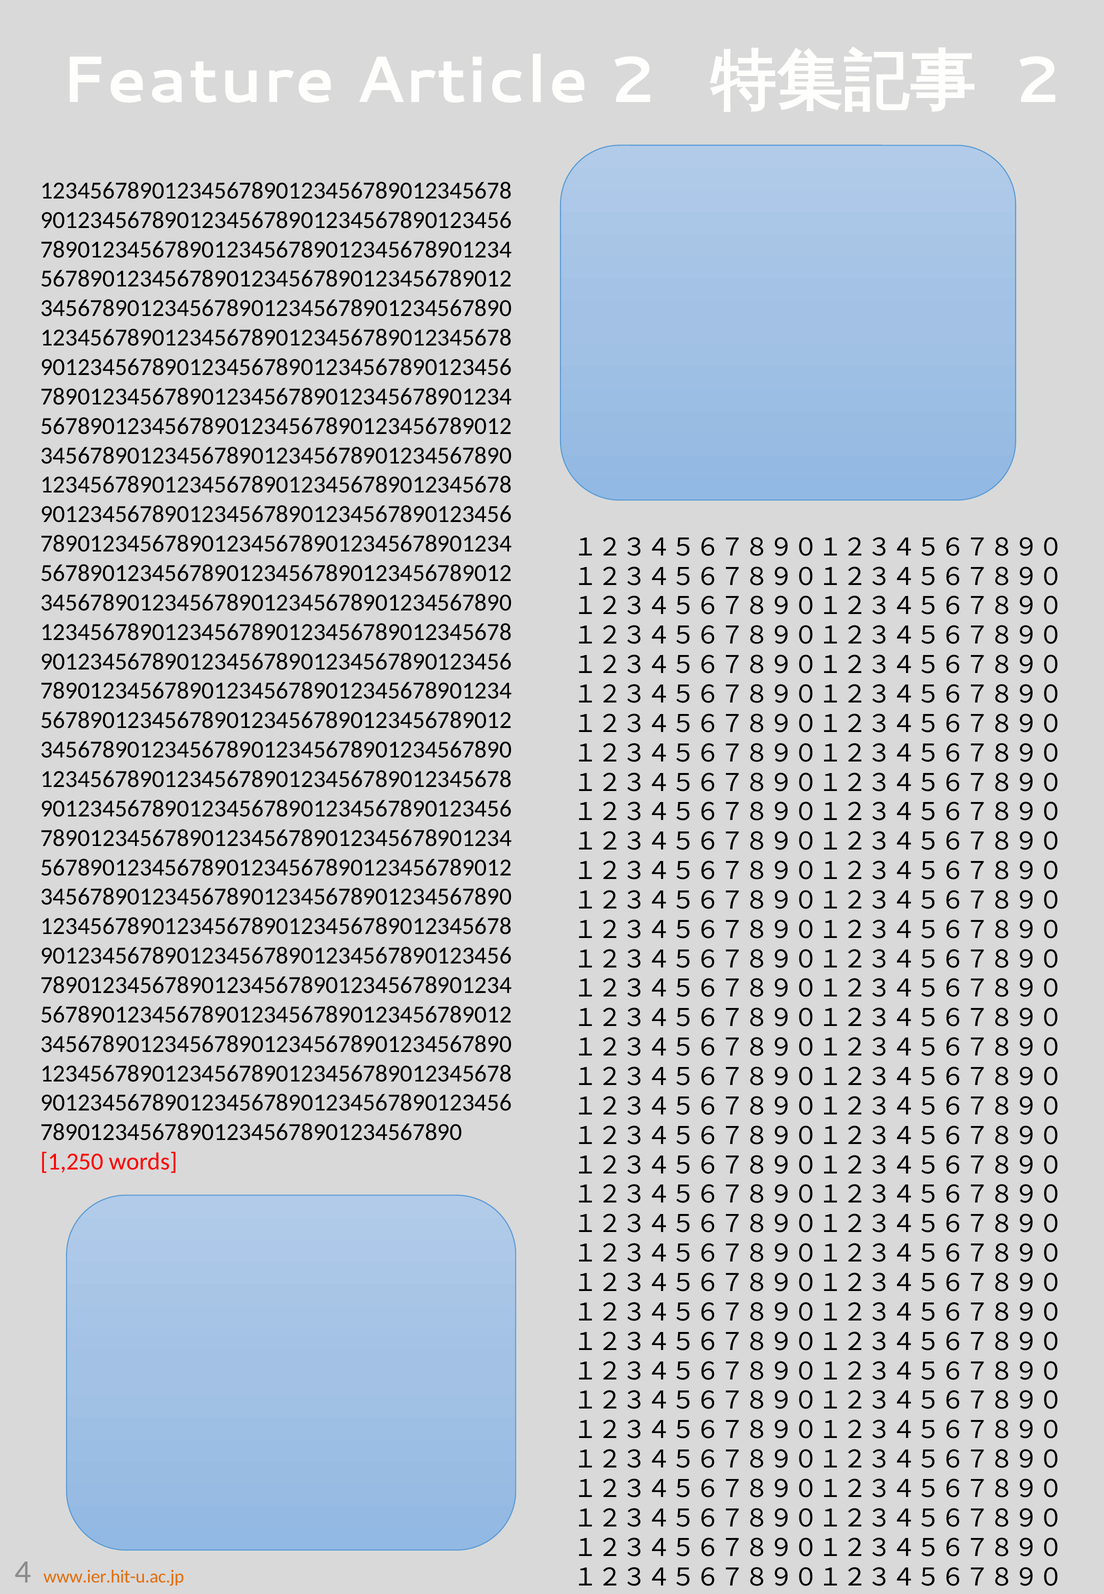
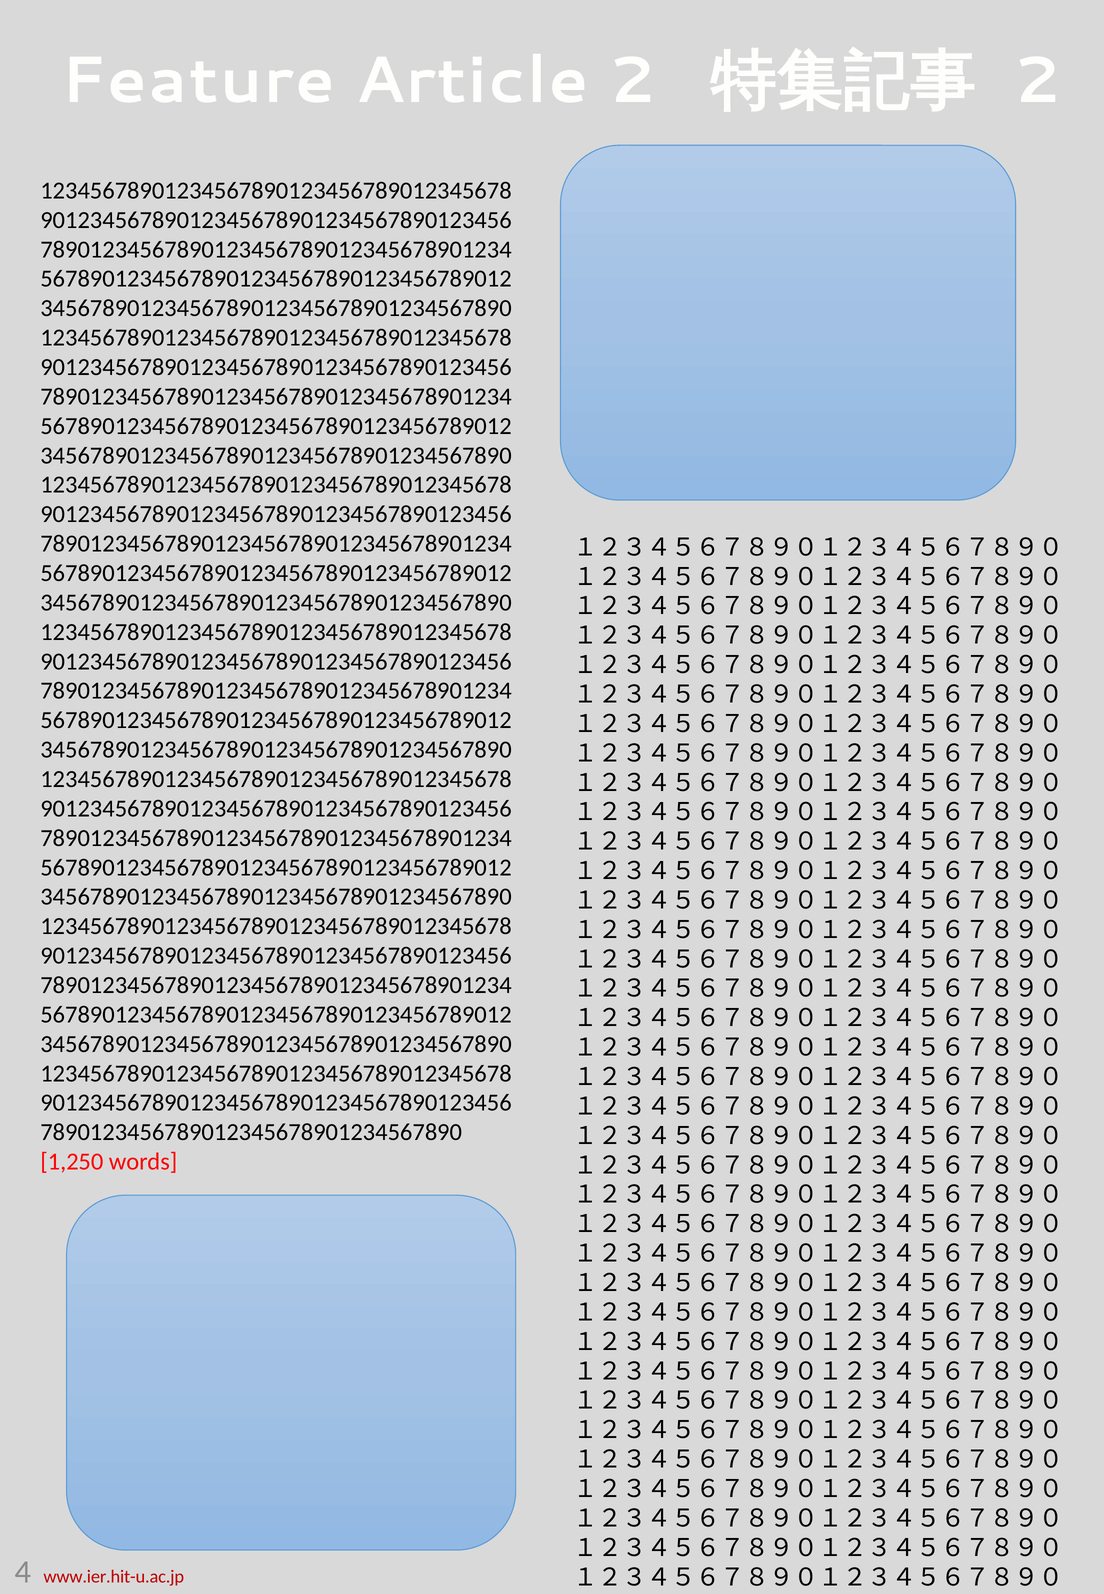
www.ier.hit-u.ac.jp colour: orange -> red
